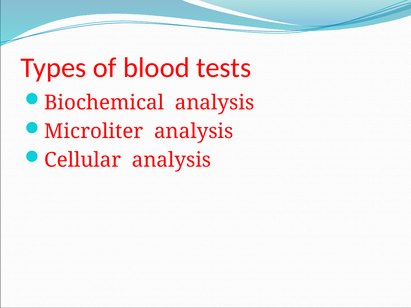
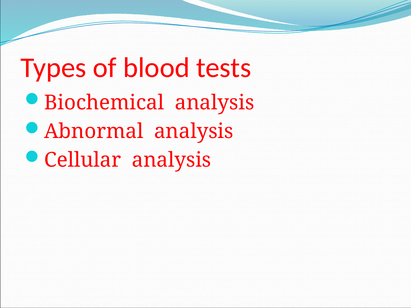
Microliter: Microliter -> Abnormal
